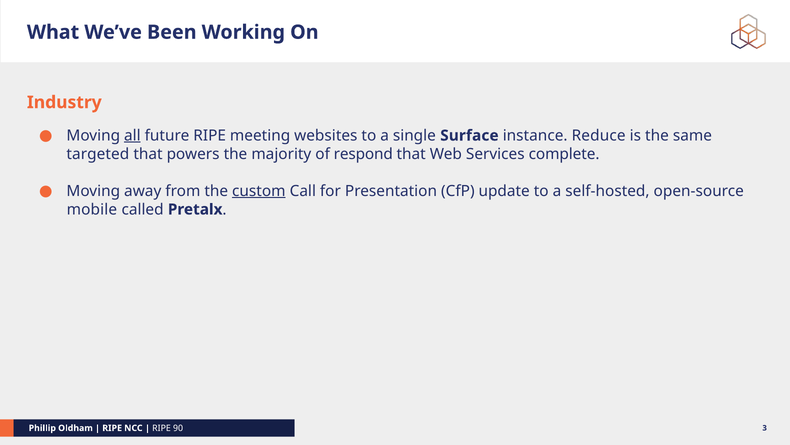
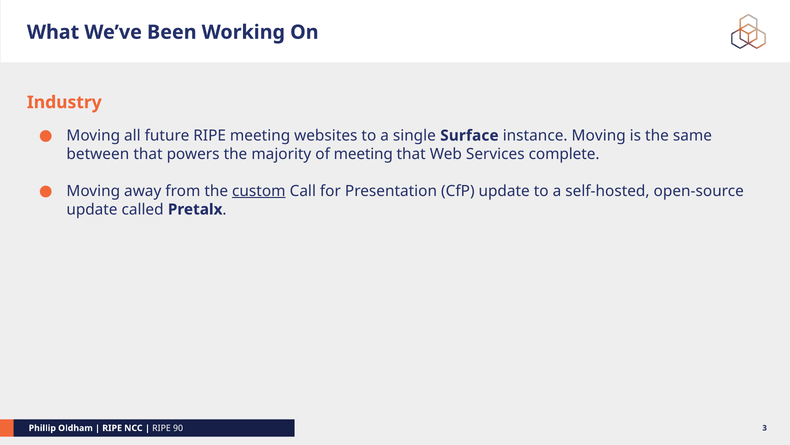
all underline: present -> none
instance Reduce: Reduce -> Moving
targeted: targeted -> between
of respond: respond -> meeting
mobile at (92, 209): mobile -> update
